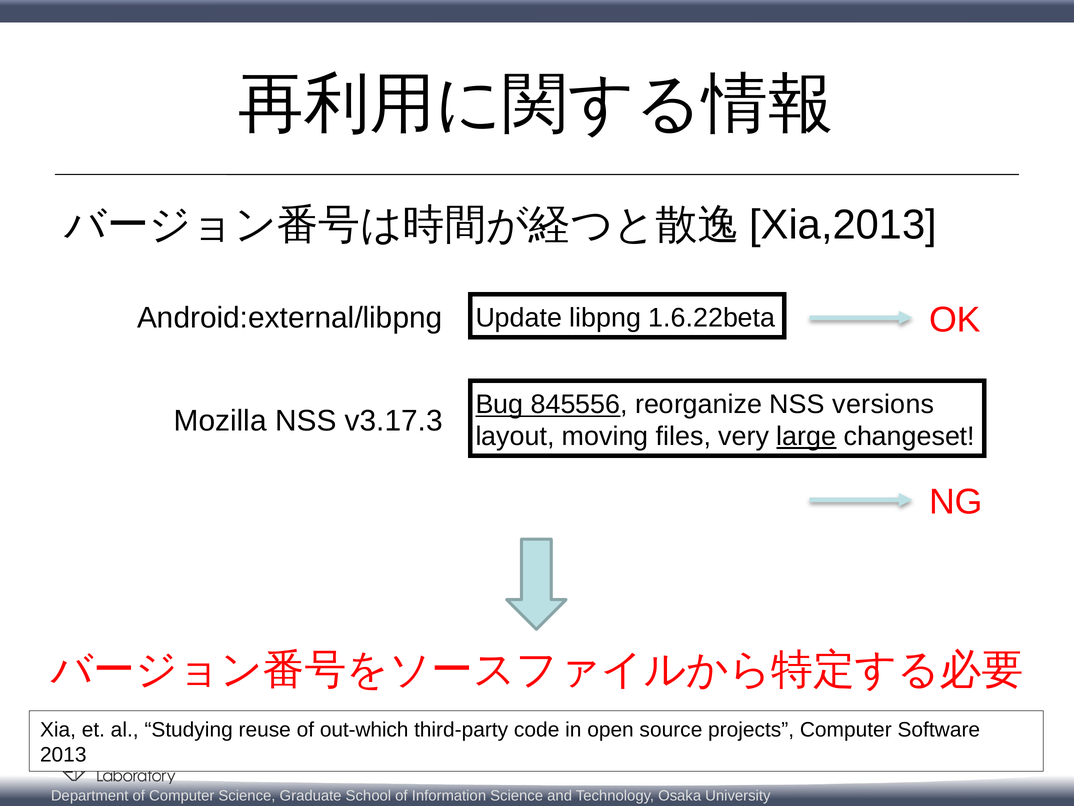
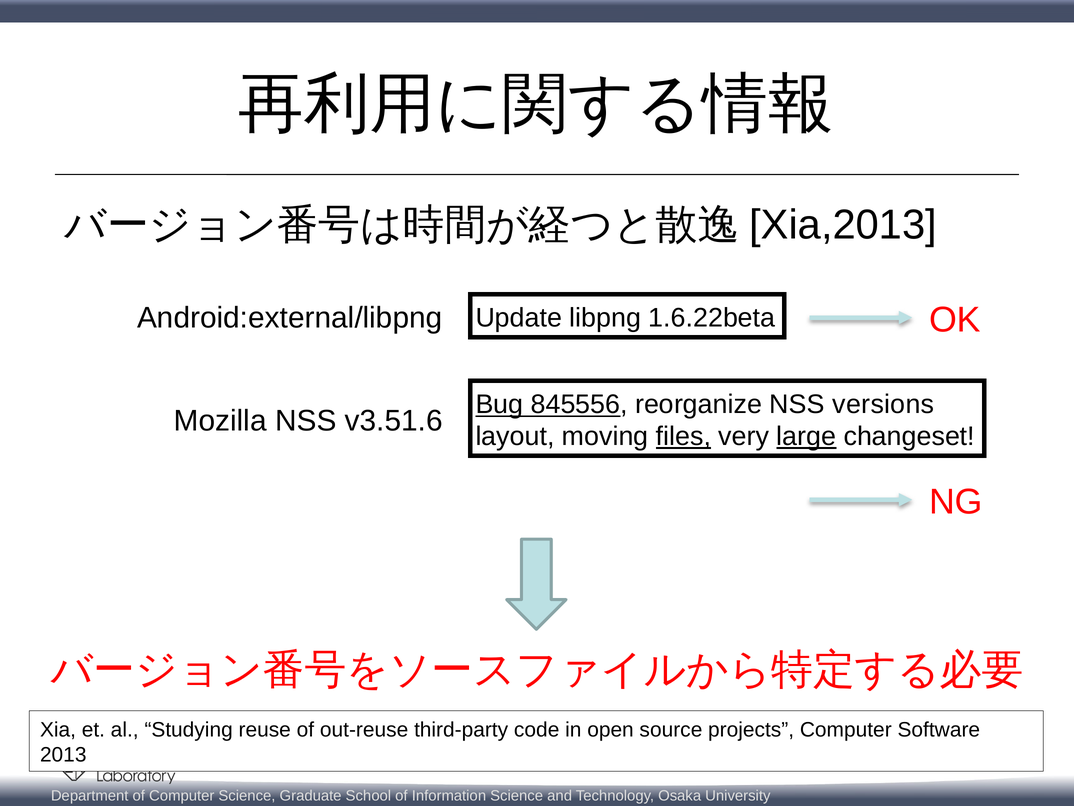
v3.17.3: v3.17.3 -> v3.51.6
files underline: none -> present
out-which: out-which -> out-reuse
